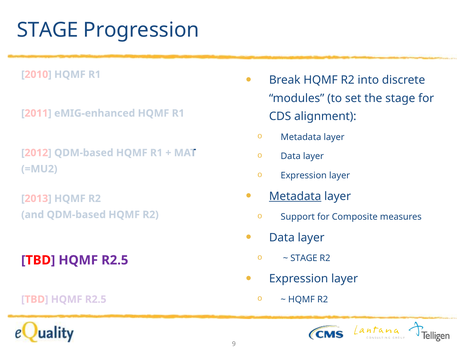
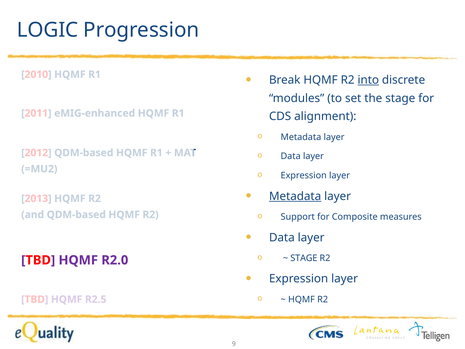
STAGE at (48, 30): STAGE -> LOGIC
into underline: none -> present
R2.5 at (115, 260): R2.5 -> R2.0
